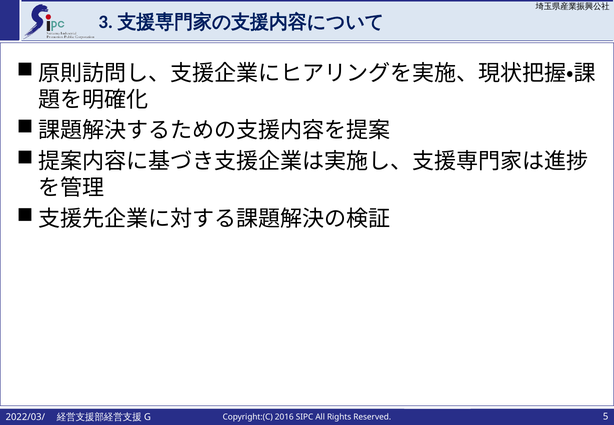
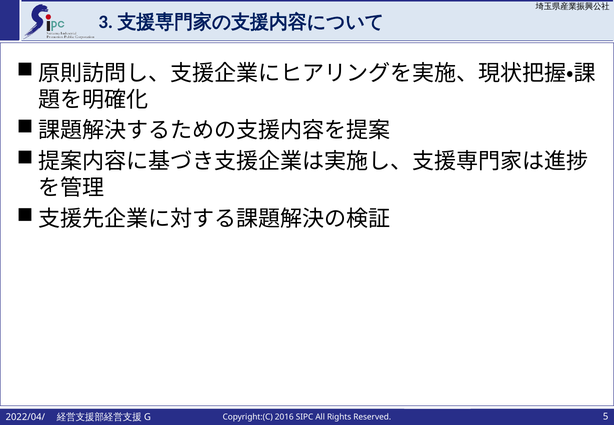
2022/03/: 2022/03/ -> 2022/04/
